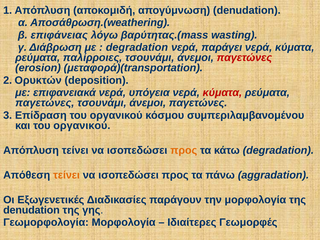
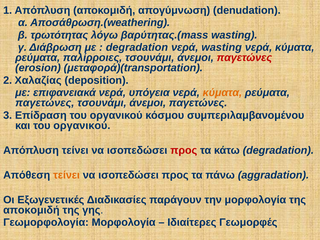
επιφάνειας: επιφάνειας -> τρωτότητας
νερά παράγει: παράγει -> wasting
Ορυκτών: Ορυκτών -> Χαλαζίας
κύματα at (222, 93) colour: red -> orange
προς at (184, 150) colour: orange -> red
denudation at (31, 210): denudation -> αποκομιδή
